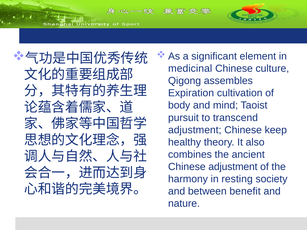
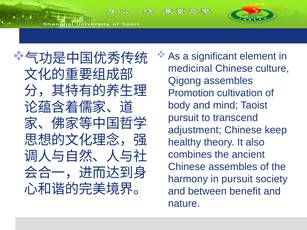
Expiration: Expiration -> Promotion
Chinese adjustment: adjustment -> assembles
in resting: resting -> pursuit
